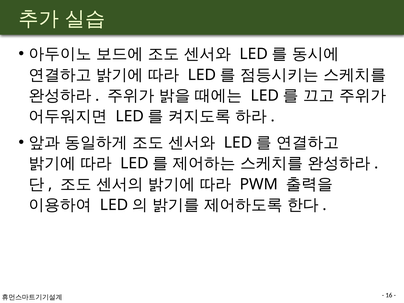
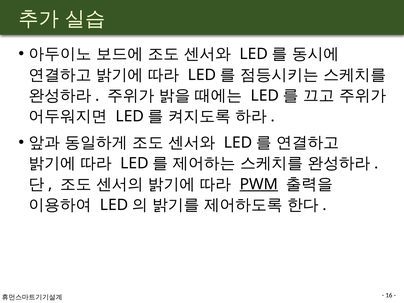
PWM underline: none -> present
